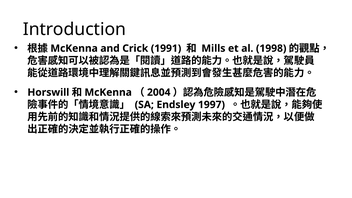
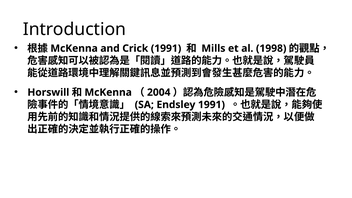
Endsley 1997: 1997 -> 1991
